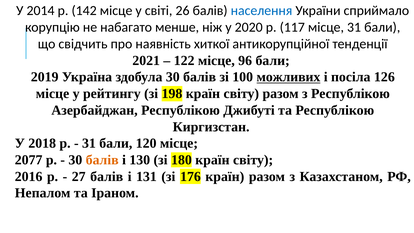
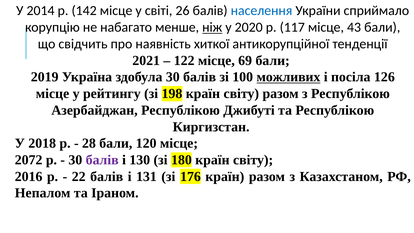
ніж underline: none -> present
місце 31: 31 -> 43
96: 96 -> 69
31 at (89, 143): 31 -> 28
2077: 2077 -> 2072
балів at (102, 160) colour: orange -> purple
27: 27 -> 22
